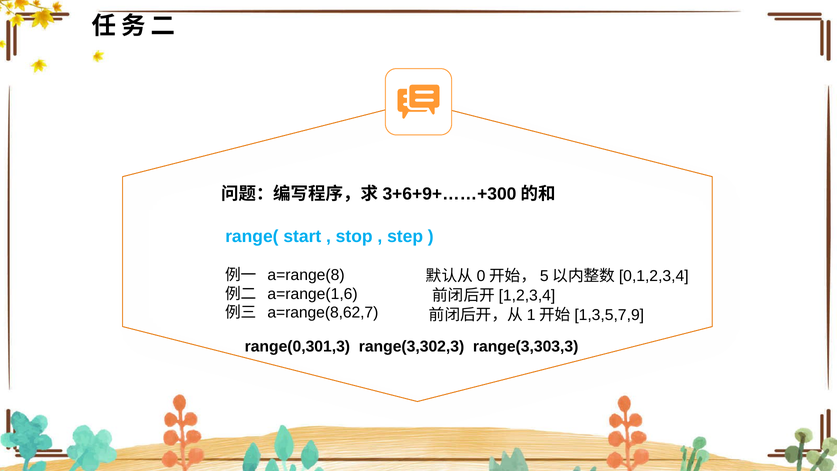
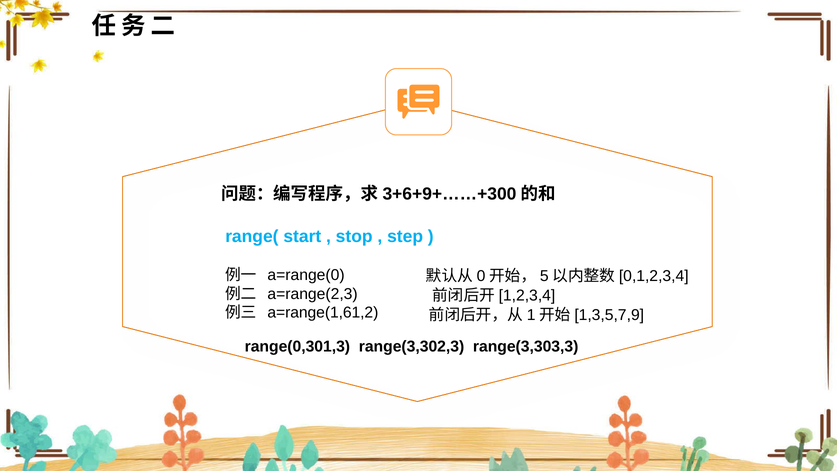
a=range(8: a=range(8 -> a=range(0
a=range(1,6: a=range(1,6 -> a=range(2,3
a=range(8,62,7: a=range(8,62,7 -> a=range(1,61,2
